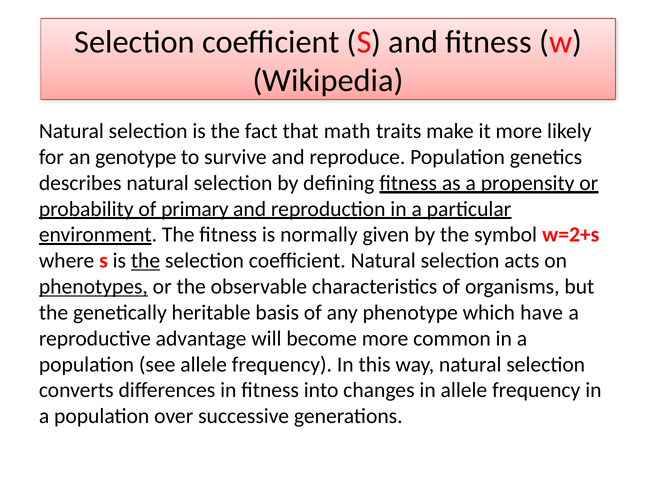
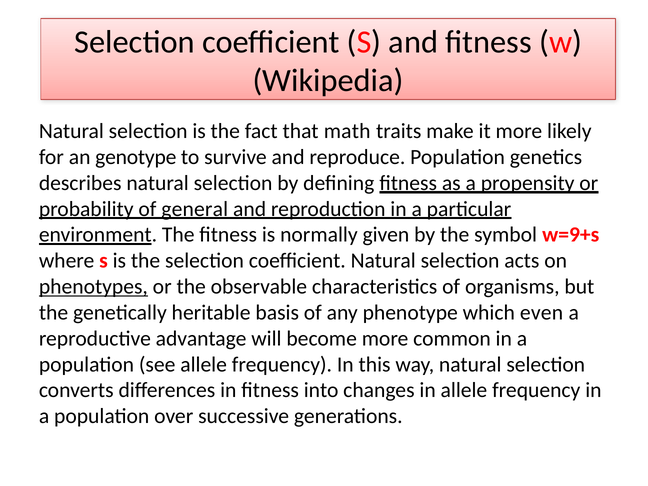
primary: primary -> general
w=2+s: w=2+s -> w=9+s
the at (146, 261) underline: present -> none
have: have -> even
